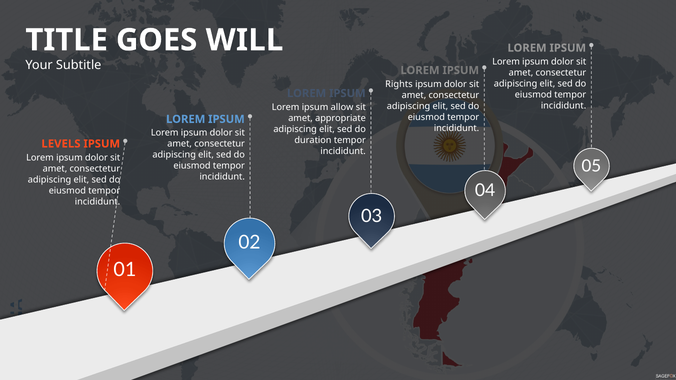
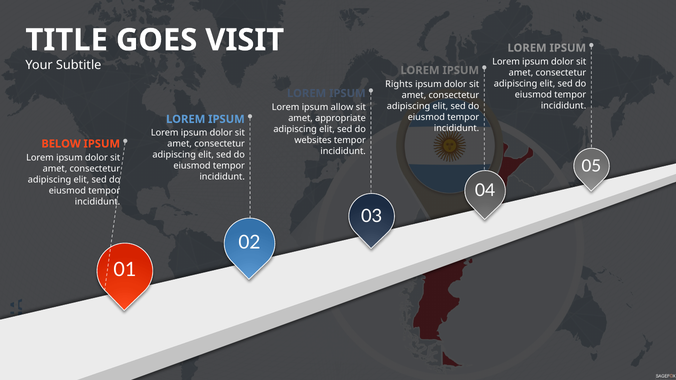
WILL: WILL -> VISIT
duration: duration -> websites
LEVELS: LEVELS -> BELOW
